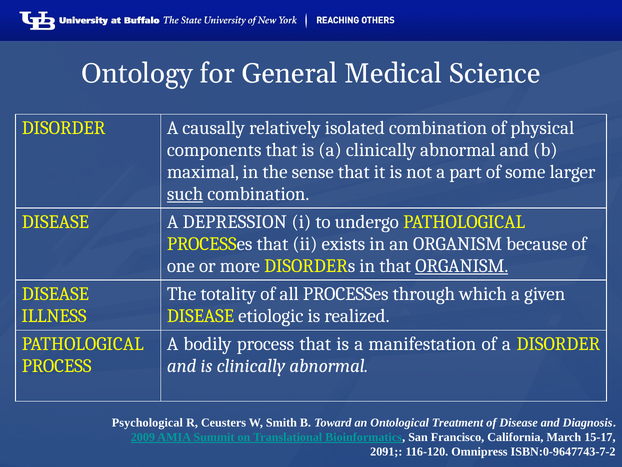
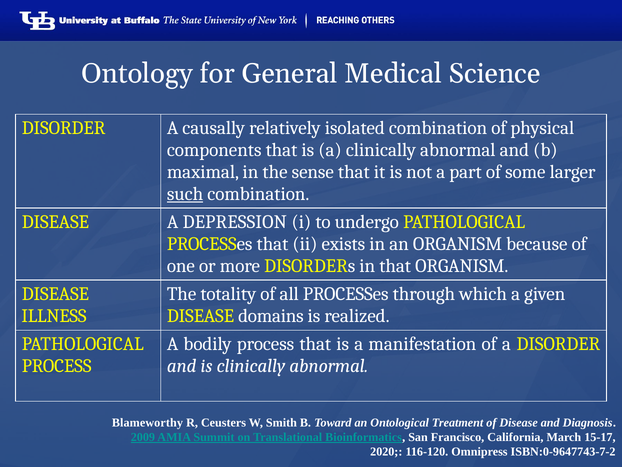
ORGANISM at (462, 266) underline: present -> none
etiologic: etiologic -> domains
Psychological: Psychological -> Blameworthy
2091: 2091 -> 2020
